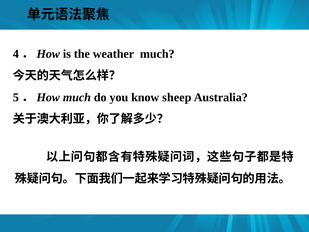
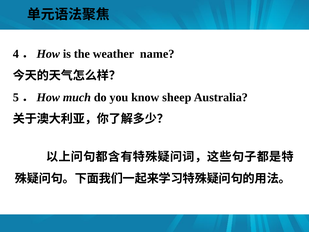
weather much: much -> name
